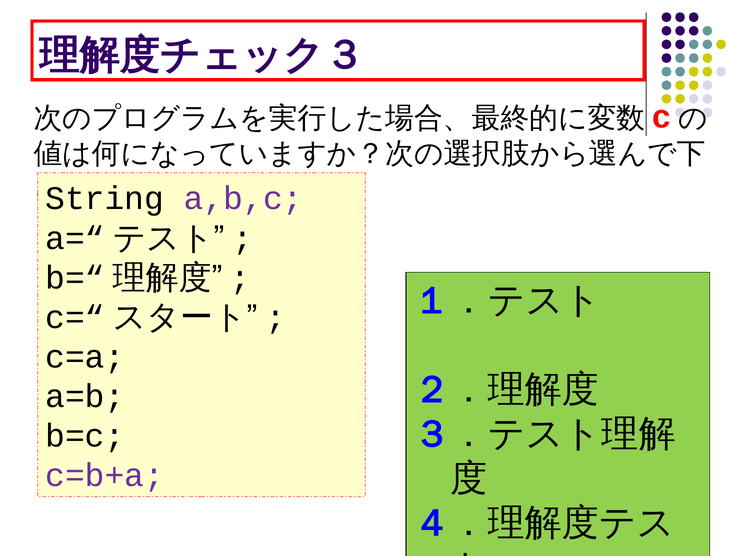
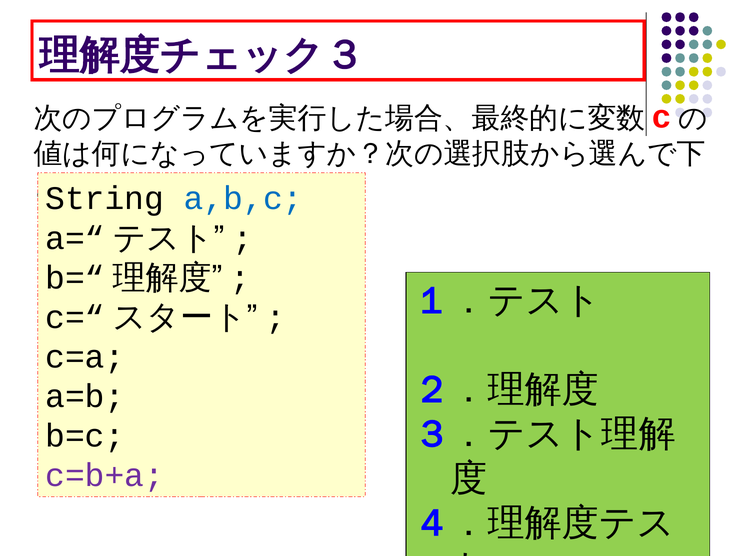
a,b,c colour: purple -> blue
